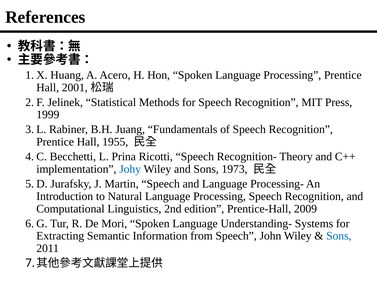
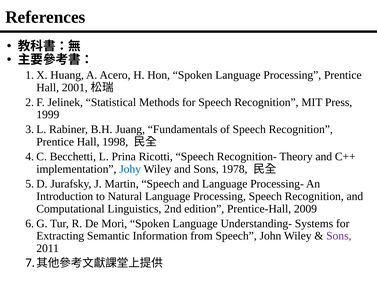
1955: 1955 -> 1998
1973: 1973 -> 1978
Sons at (339, 236) colour: blue -> purple
